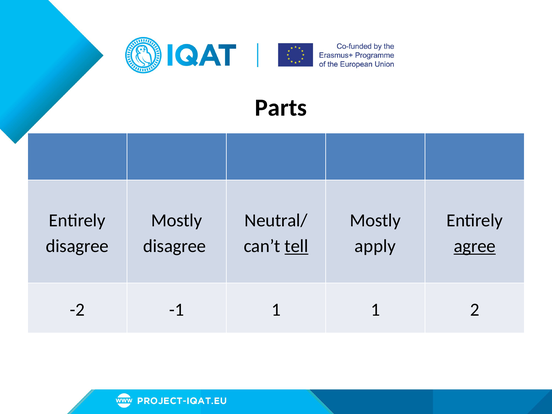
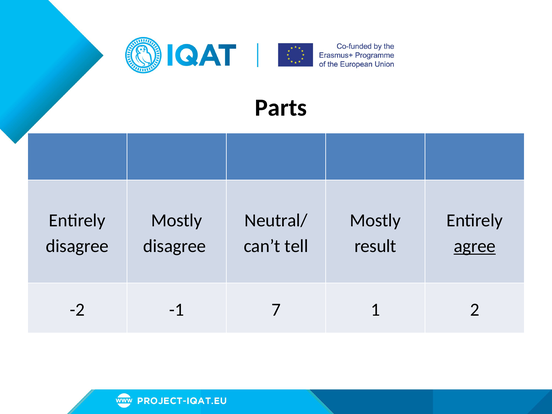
tell underline: present -> none
apply: apply -> result
-1 1: 1 -> 7
